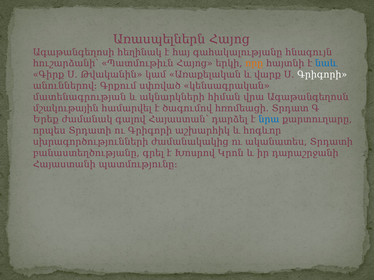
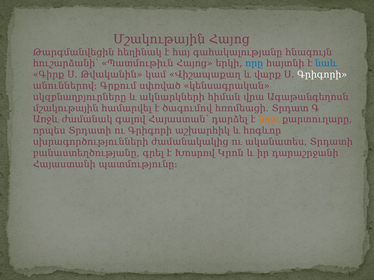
Առասպելներն at (159, 39): Առասպելներն -> Մշակութային
Ագաթանգեղոսի: Ագաթանգեղոսի -> Թարգմանվեցին
որը colour: orange -> blue
Առաքելական: Առաքելական -> Վիշապաքաղ
մատենագրության: մատենագրության -> սկզբնաղբյուրները
Երեք: Երեք -> Առջև
նրա colour: blue -> orange
